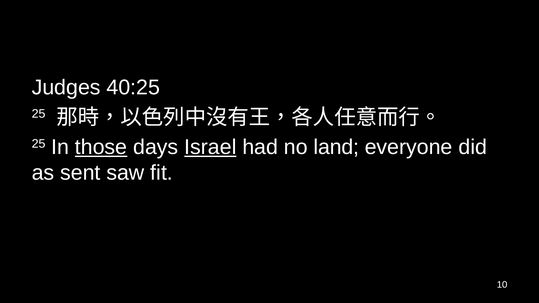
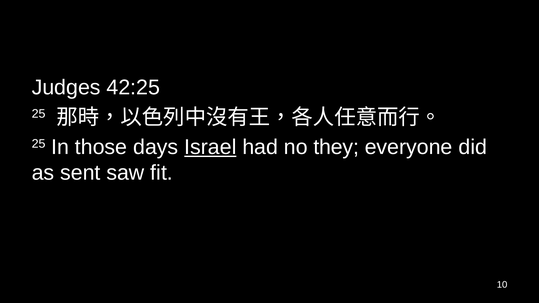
40:25: 40:25 -> 42:25
those underline: present -> none
land: land -> they
